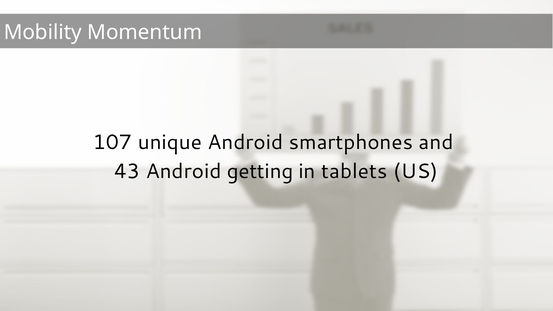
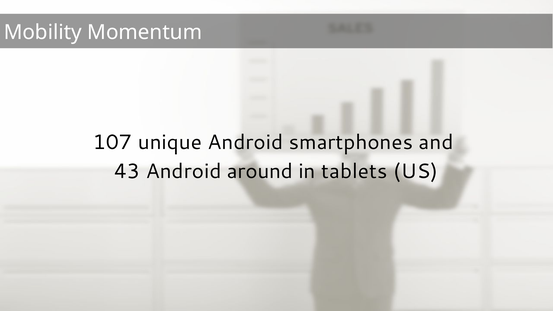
getting: getting -> around
